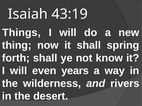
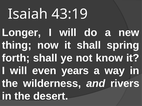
Things: Things -> Longer
